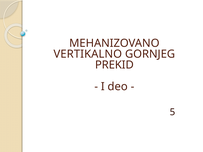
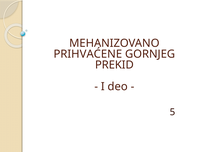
VERTIKALNO: VERTIKALNO -> PRIHVAĆENE
